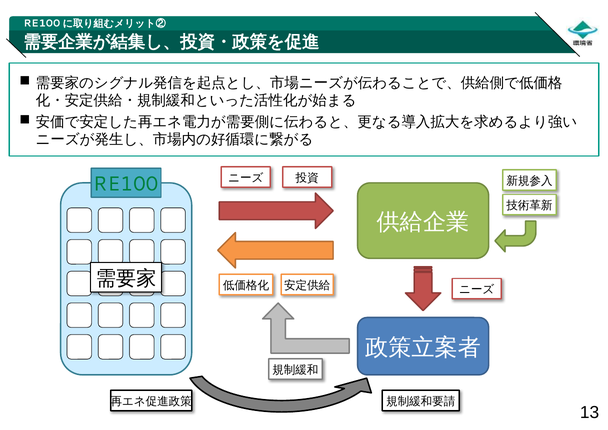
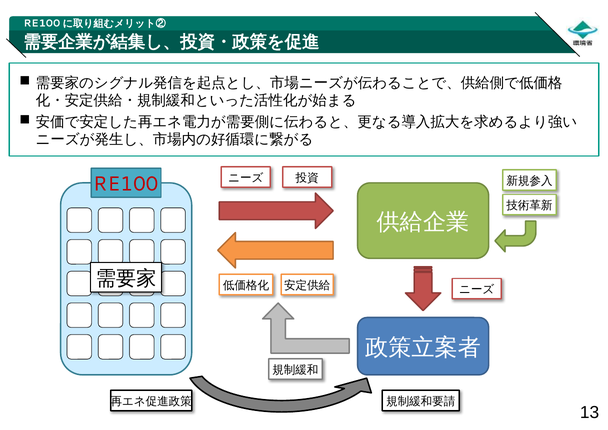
RE100 colour: green -> red
